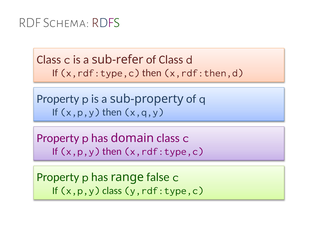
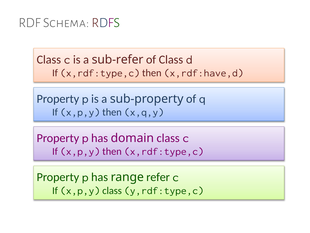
x,rdf:then,d: x,rdf:then,d -> x,rdf:have,d
false: false -> refer
